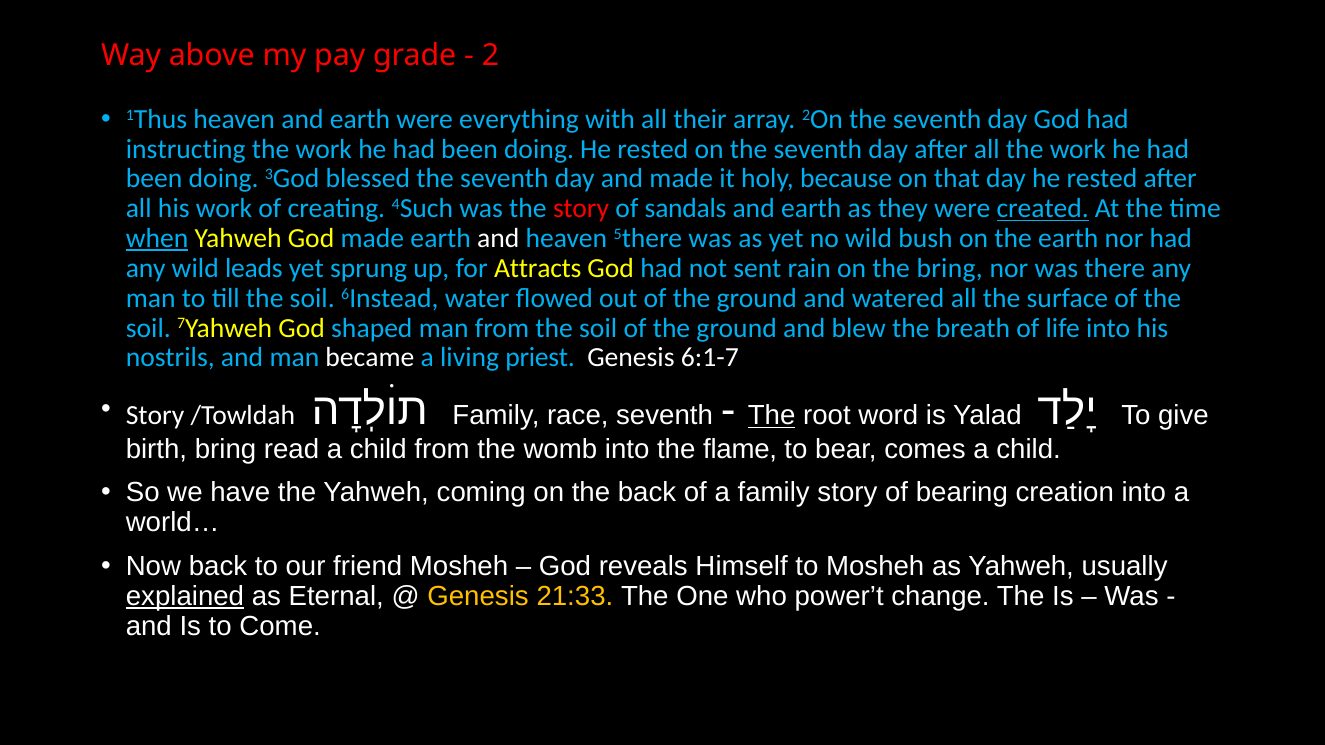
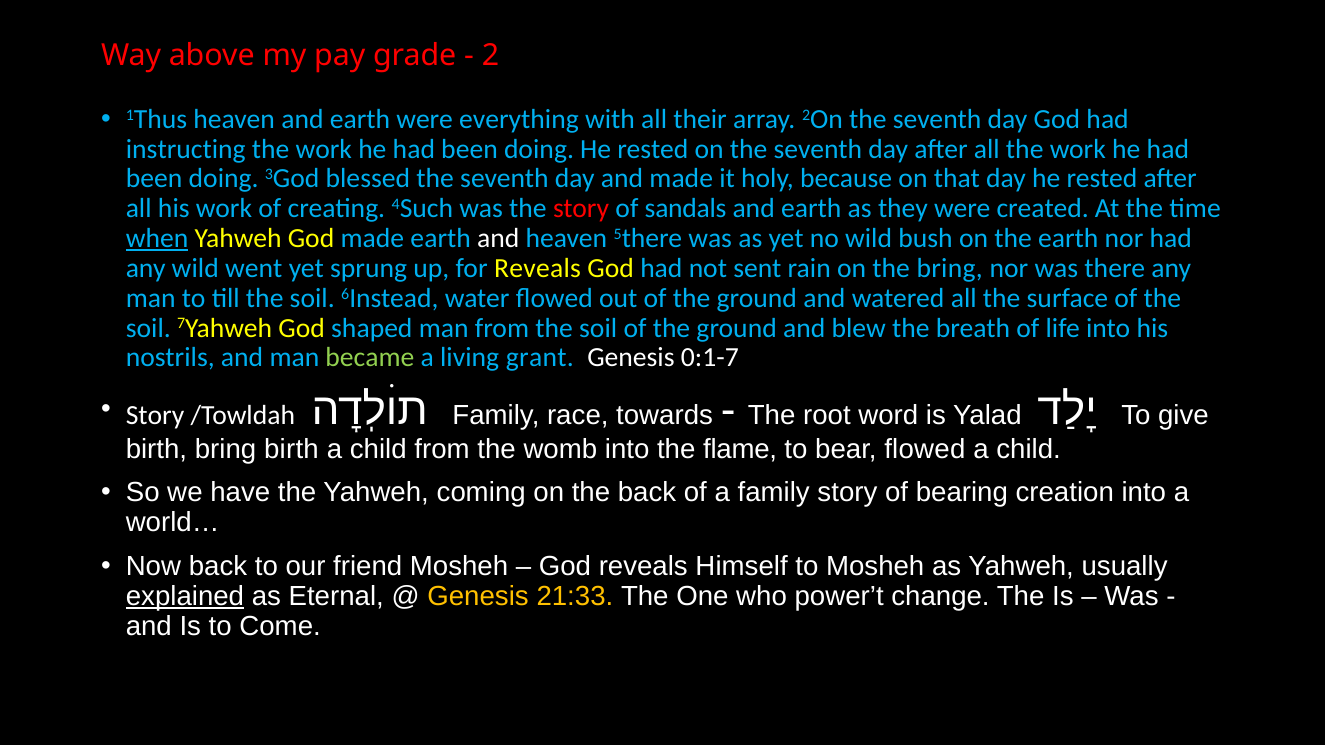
created underline: present -> none
leads: leads -> went
for Attracts: Attracts -> Reveals
became colour: white -> light green
priest: priest -> grant
6:1-7: 6:1-7 -> 0:1-7
race seventh: seventh -> towards
The at (772, 416) underline: present -> none
bring read: read -> birth
bear comes: comes -> flowed
